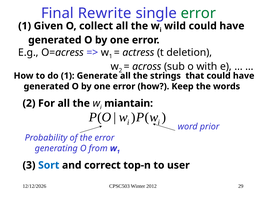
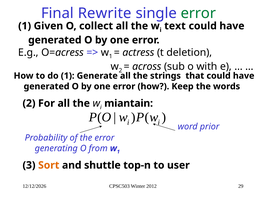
wild: wild -> text
Sort colour: blue -> orange
correct: correct -> shuttle
